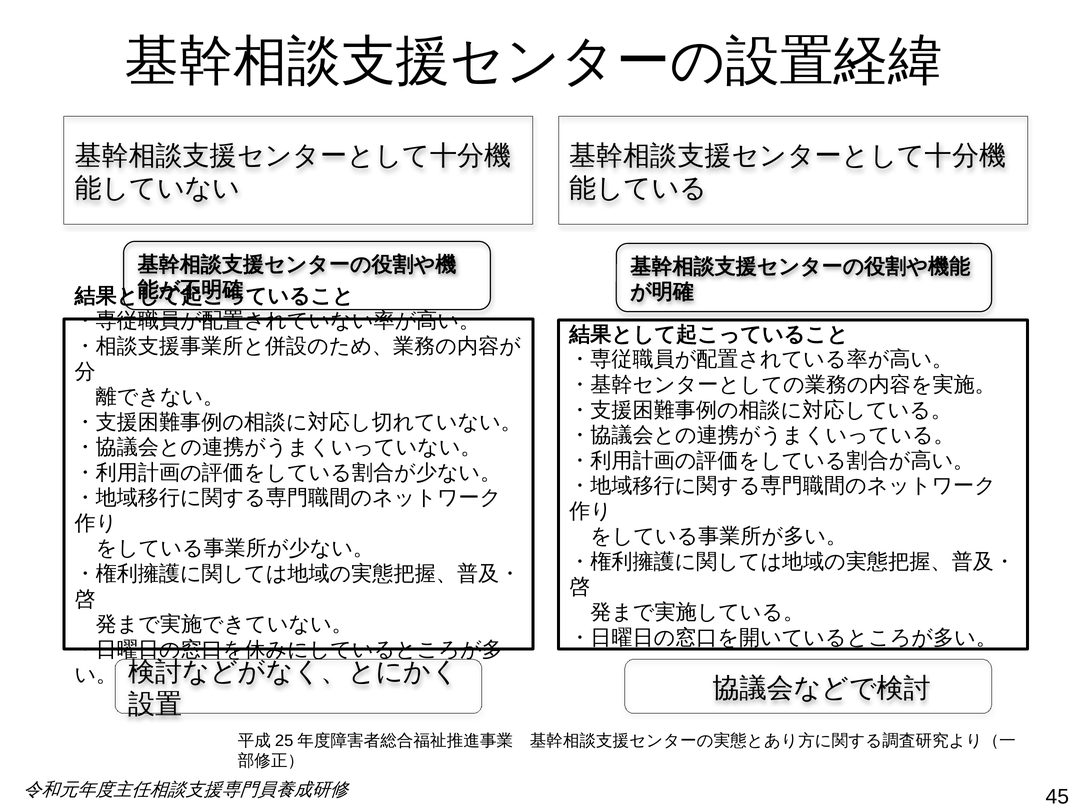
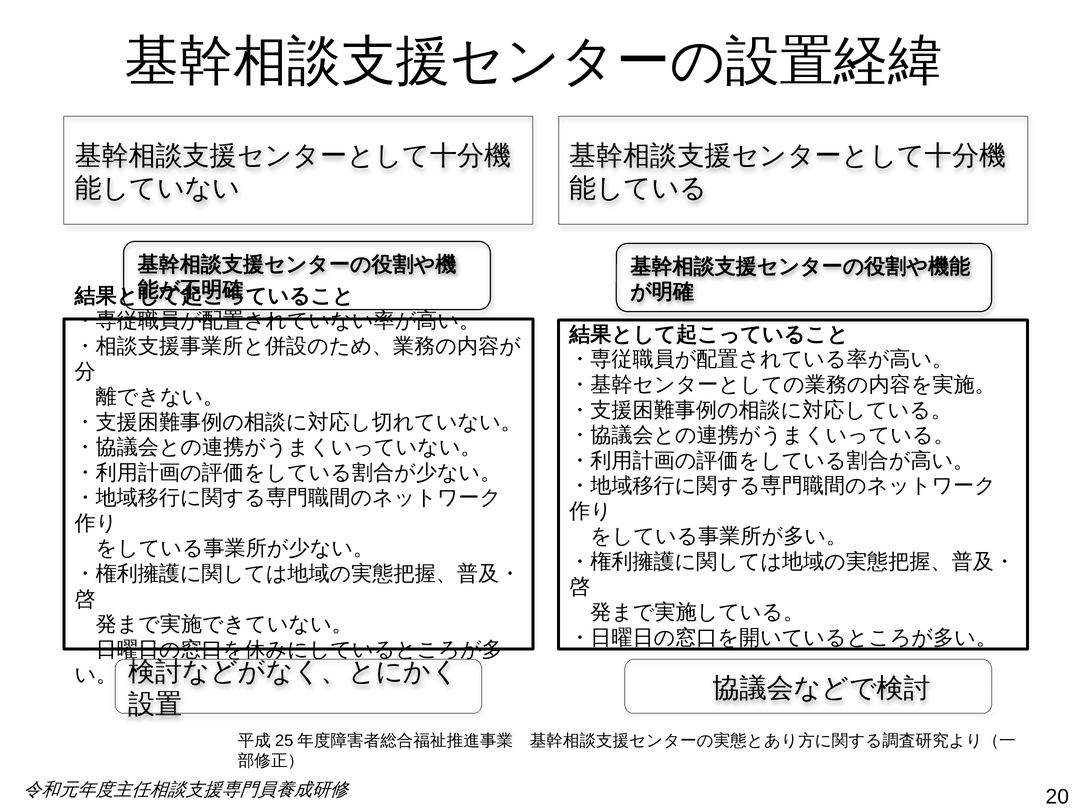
45: 45 -> 20
